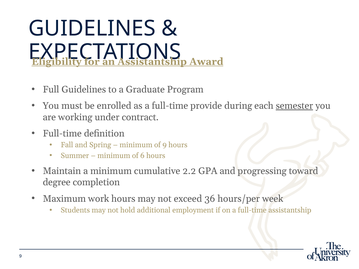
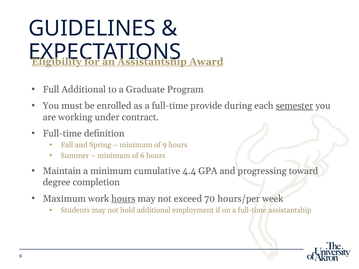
Full Guidelines: Guidelines -> Additional
2.2: 2.2 -> 4.4
hours at (123, 199) underline: none -> present
36: 36 -> 70
